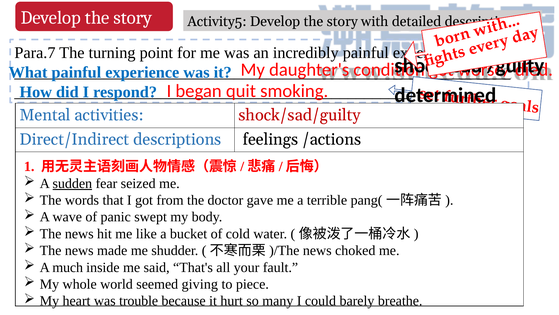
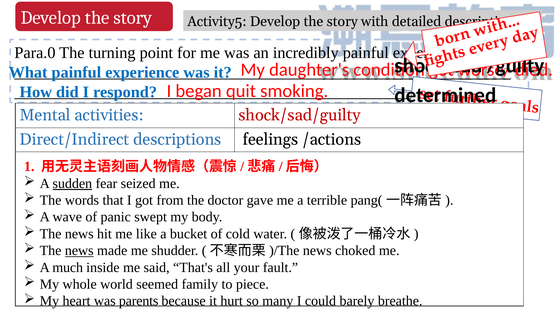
Para.7: Para.7 -> Para.0
news at (79, 250) underline: none -> present
giving: giving -> family
trouble: trouble -> parents
